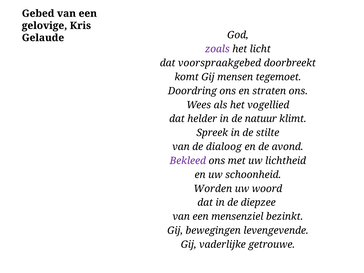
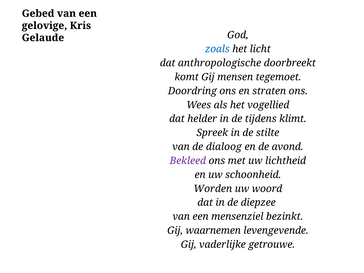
zoals colour: purple -> blue
voorspraakgebed: voorspraakgebed -> anthropologische
natuur: natuur -> tijdens
bewegingen: bewegingen -> waarnemen
